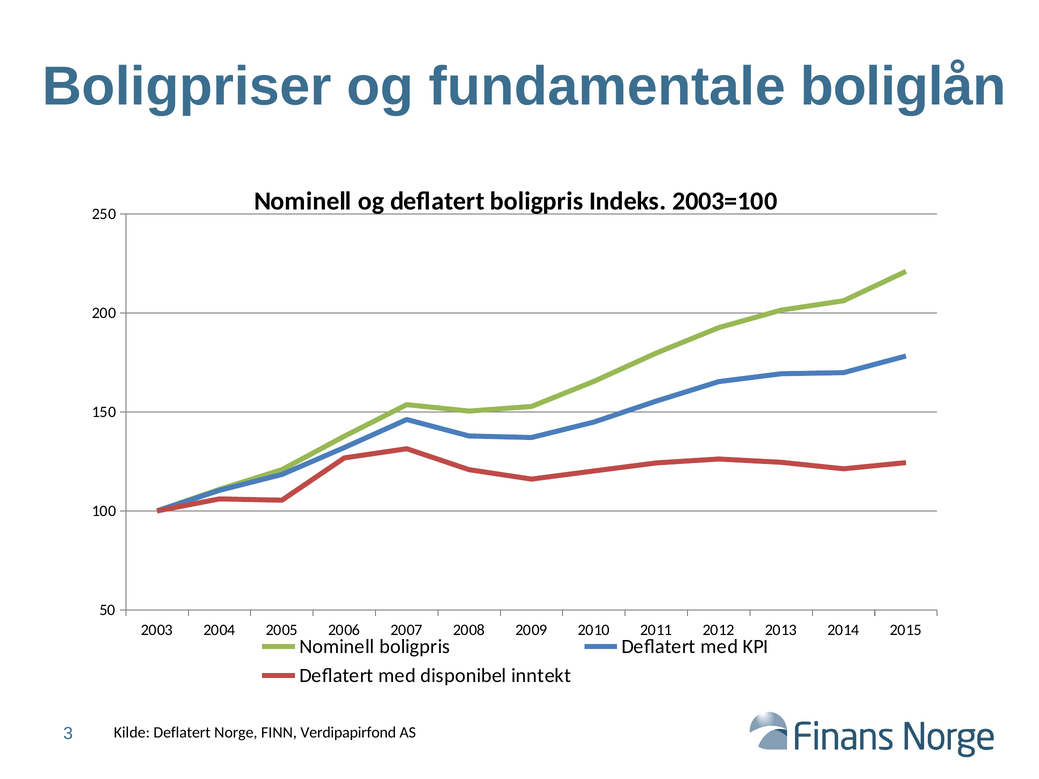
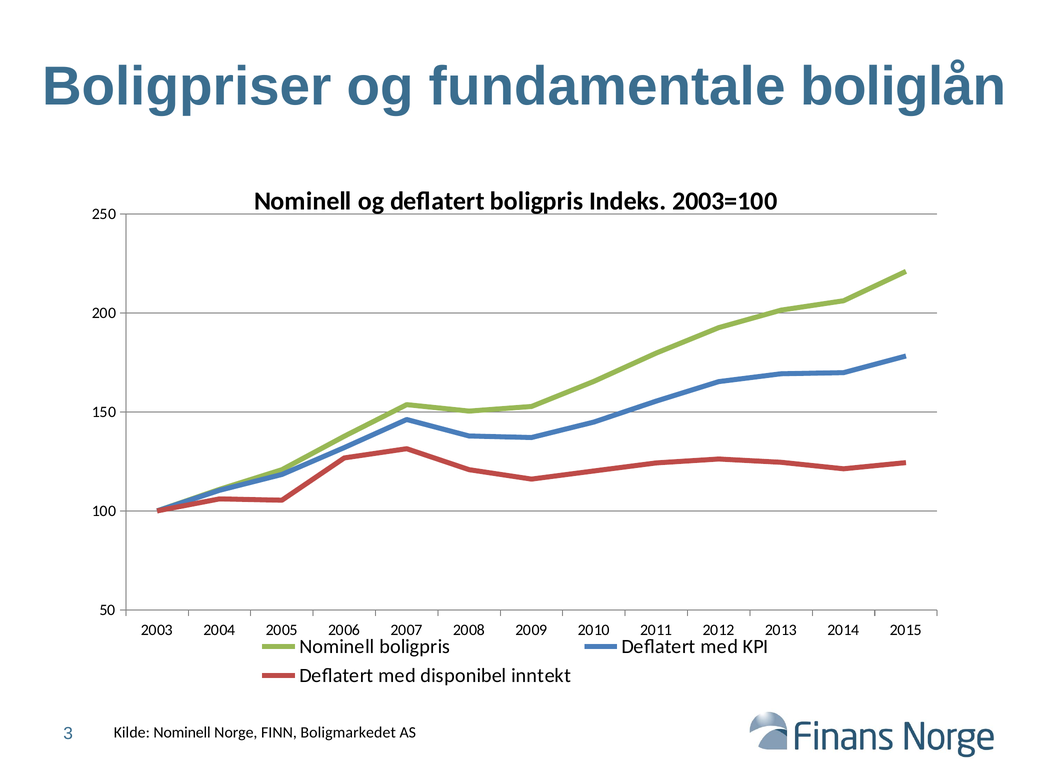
Kilde Deflatert: Deflatert -> Nominell
Verdipapirfond: Verdipapirfond -> Boligmarkedet
